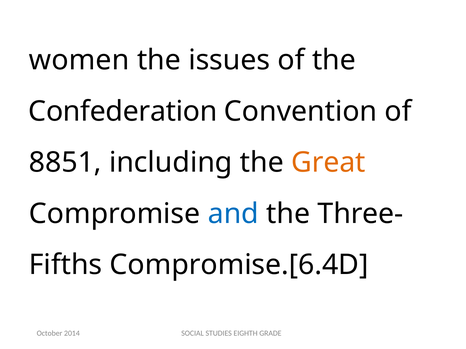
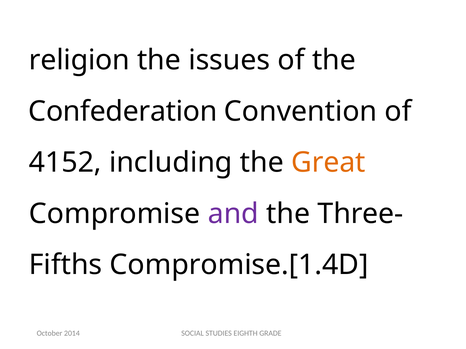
women: women -> religion
8851: 8851 -> 4152
and colour: blue -> purple
Compromise.[6.4D: Compromise.[6.4D -> Compromise.[1.4D
